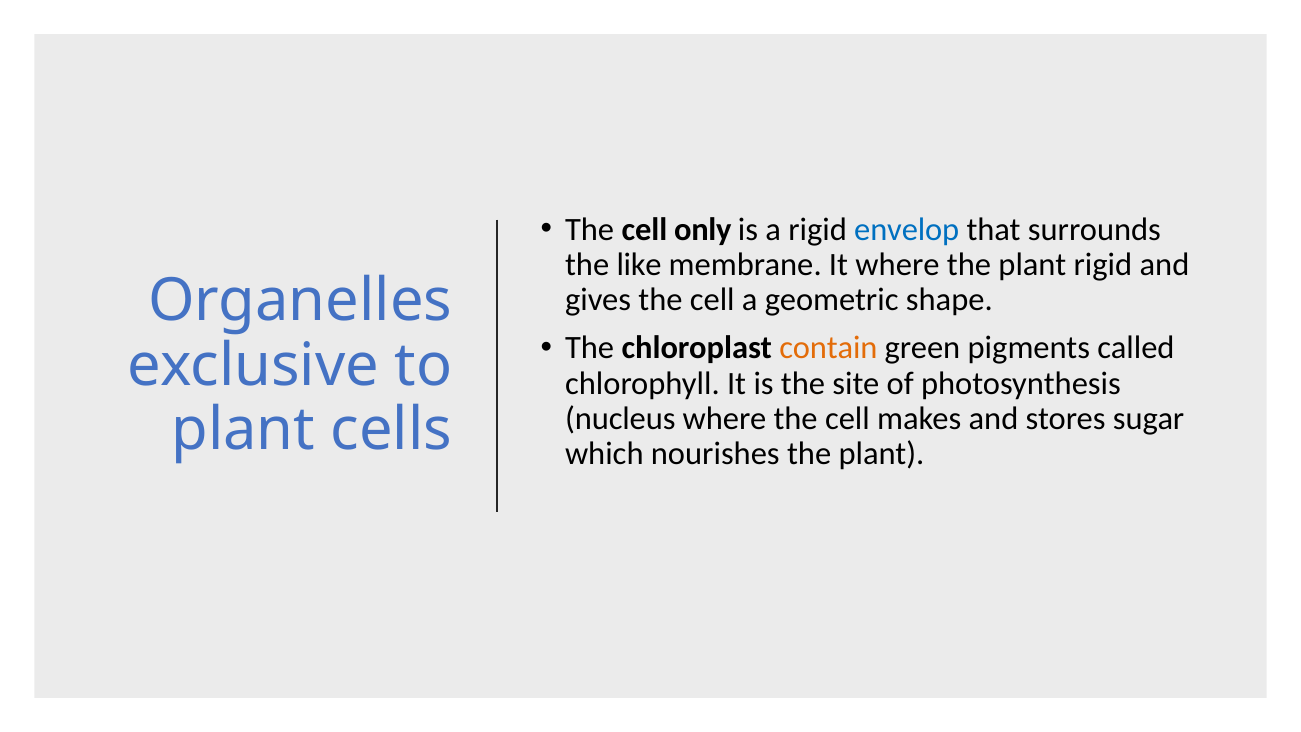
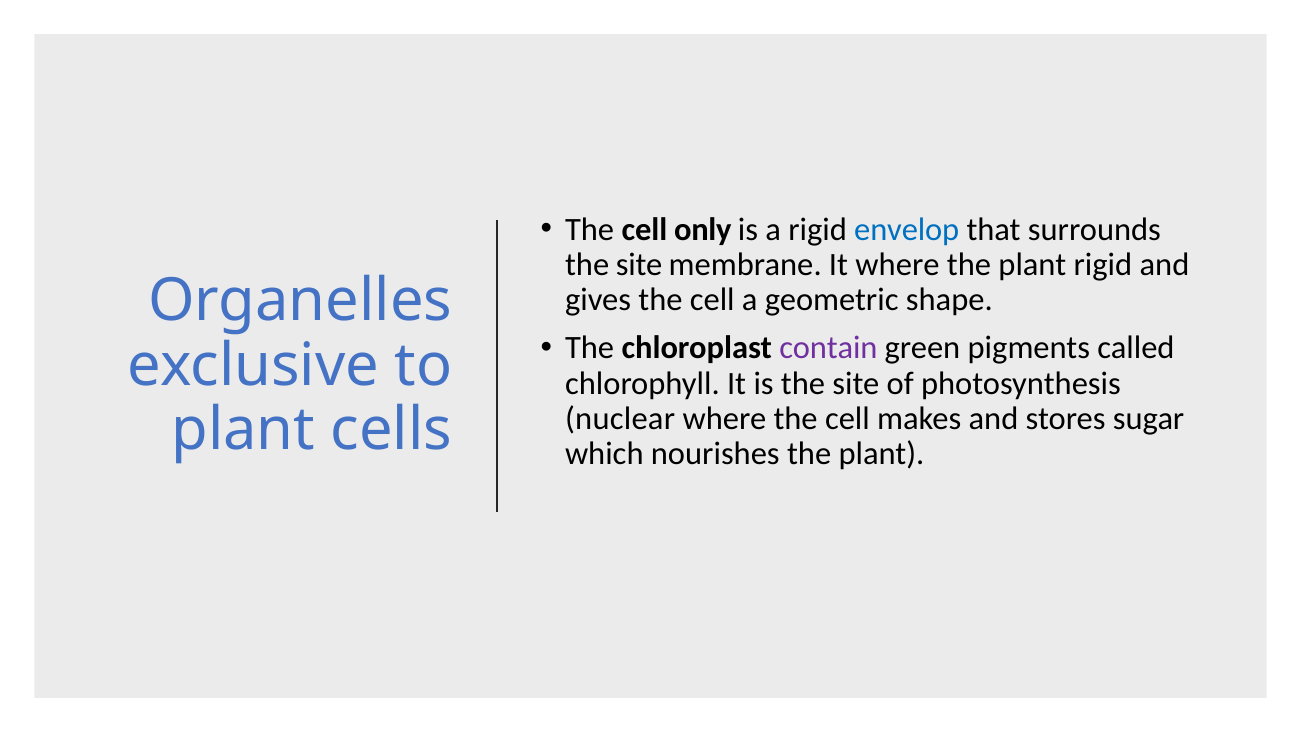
like at (639, 264): like -> site
contain colour: orange -> purple
nucleus: nucleus -> nuclear
